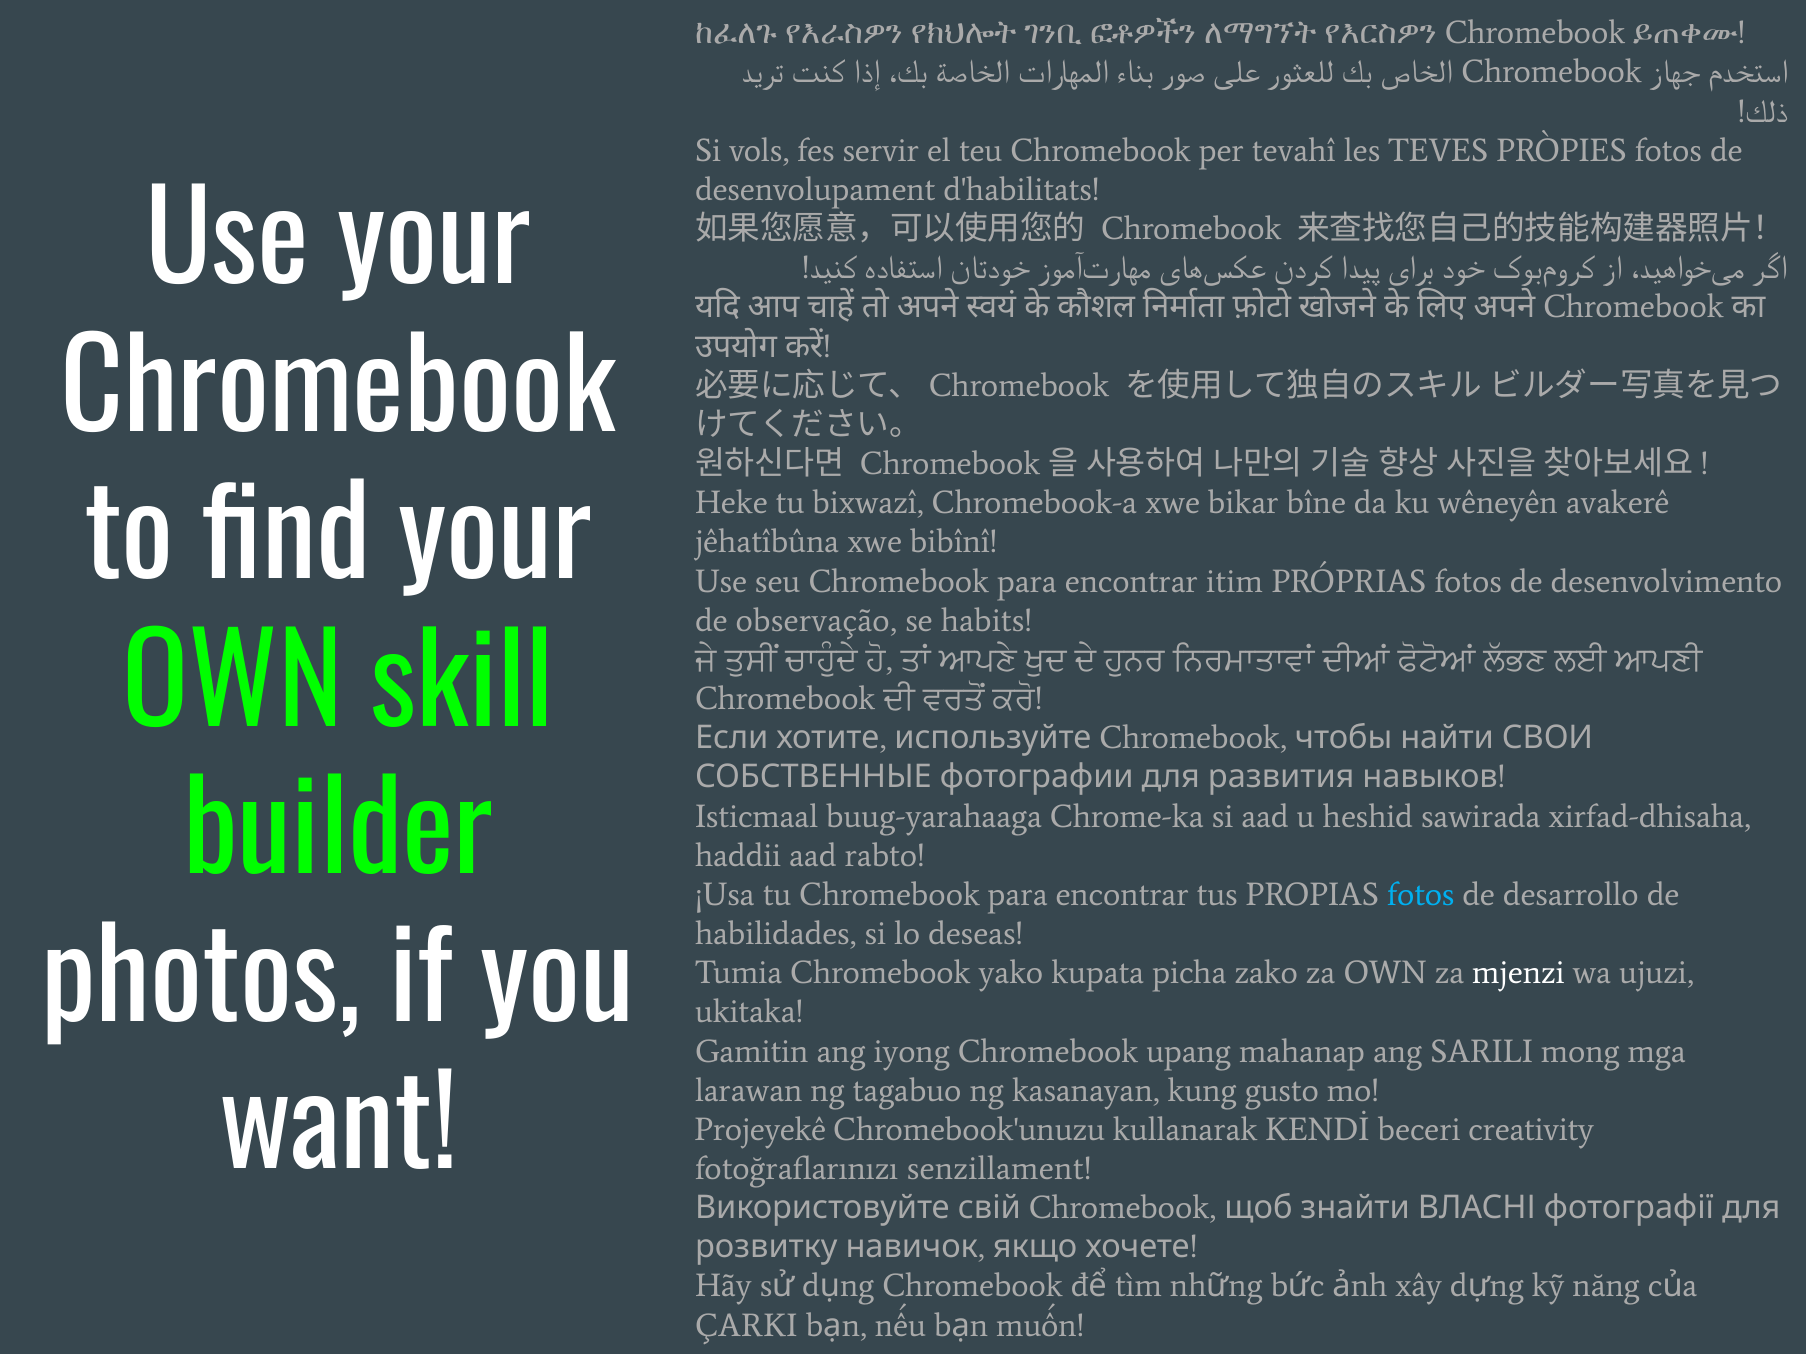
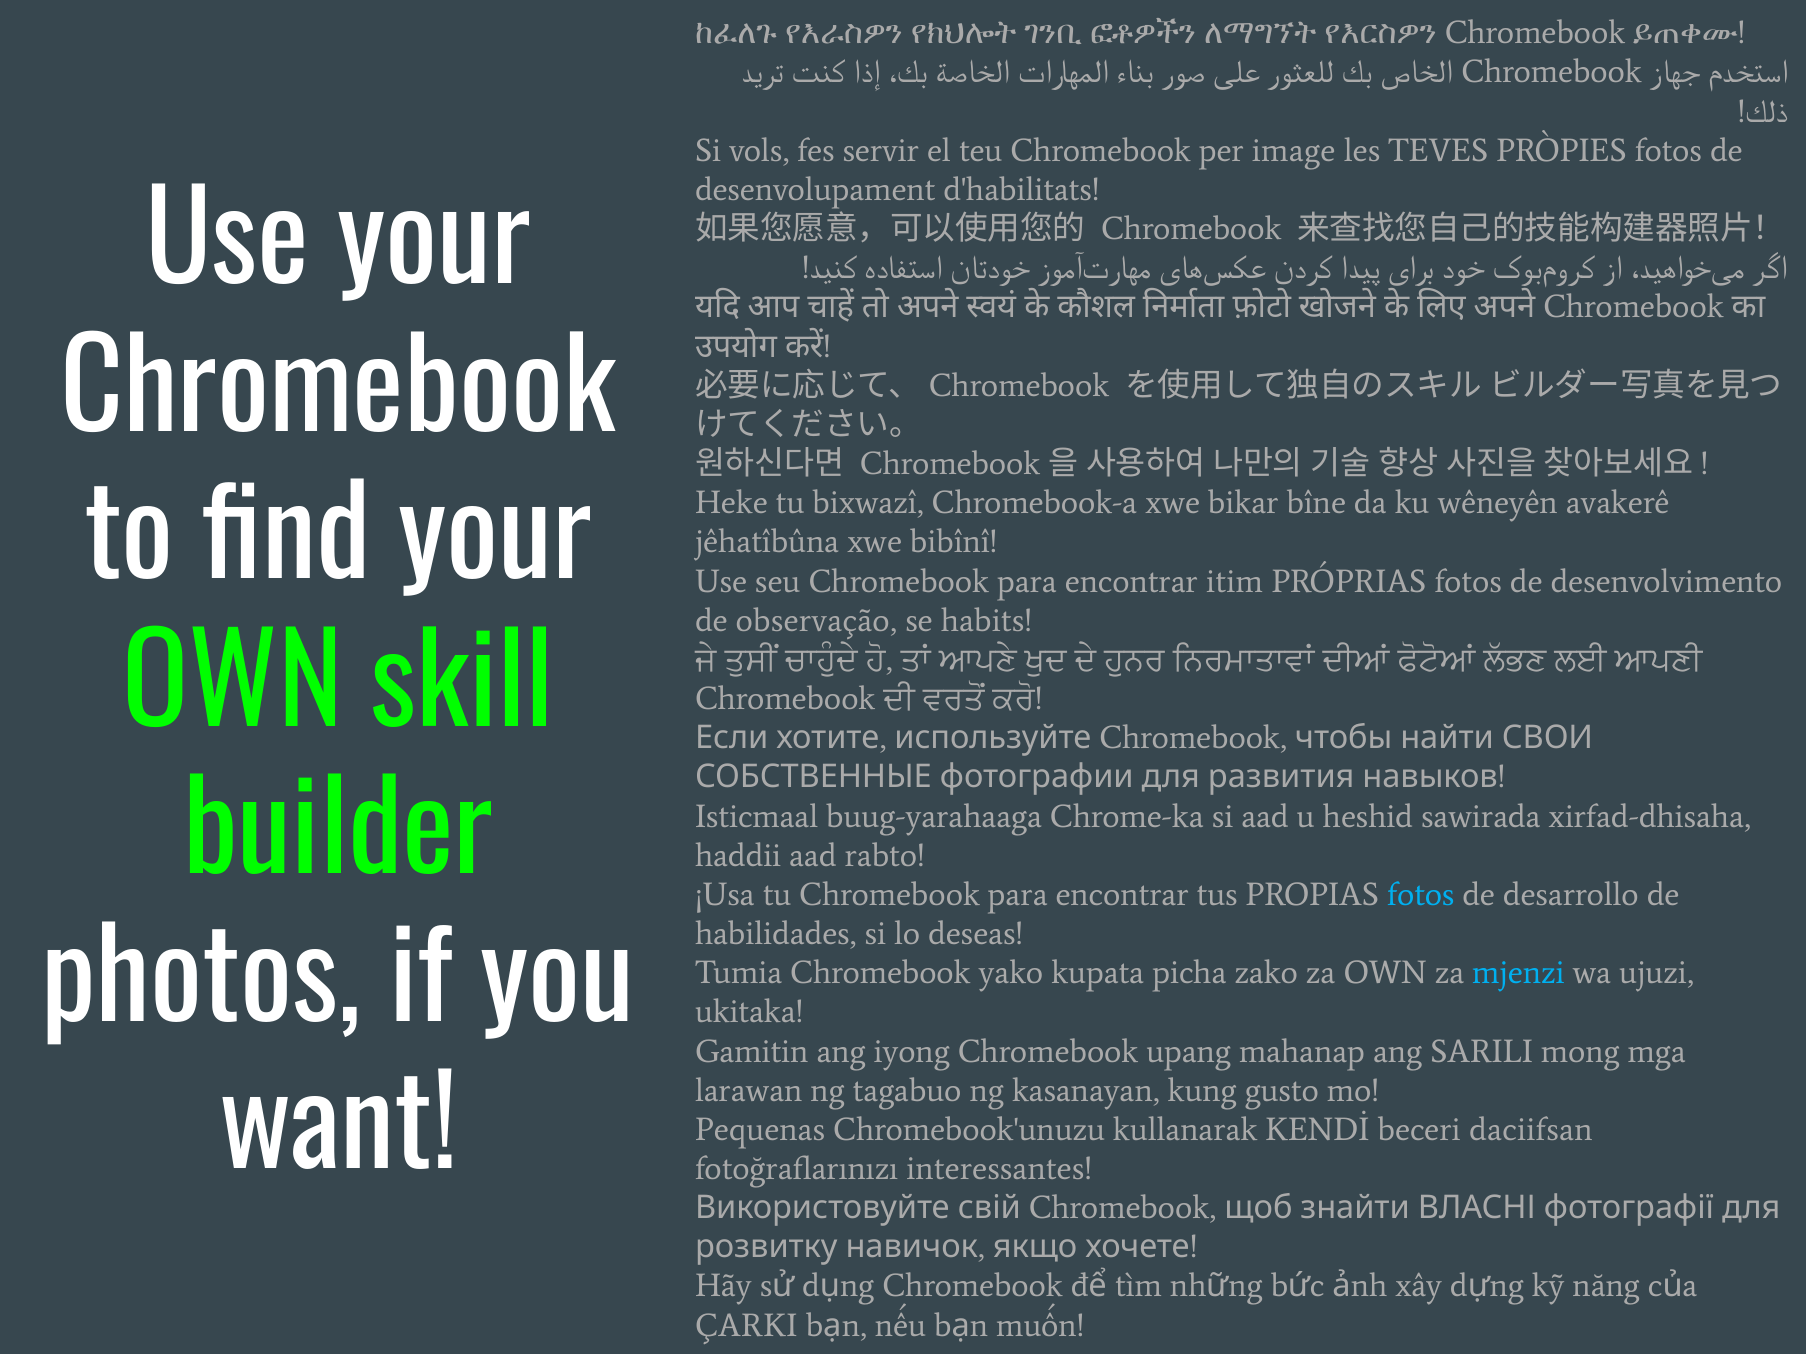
tevahî: tevahî -> image
mjenzi colour: white -> light blue
Projeyekê: Projeyekê -> Pequenas
creativity: creativity -> daciifsan
senzillament: senzillament -> interessantes
